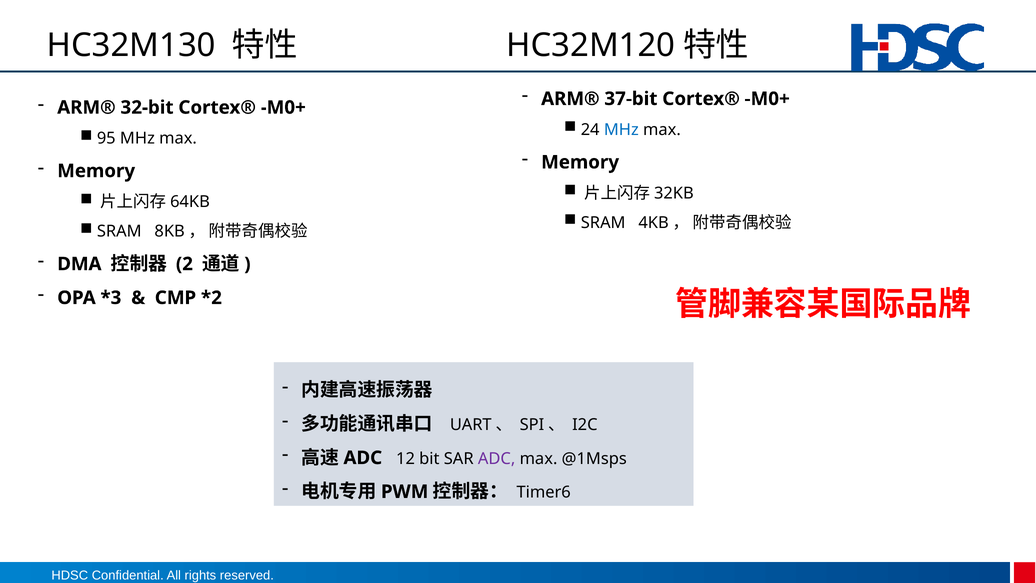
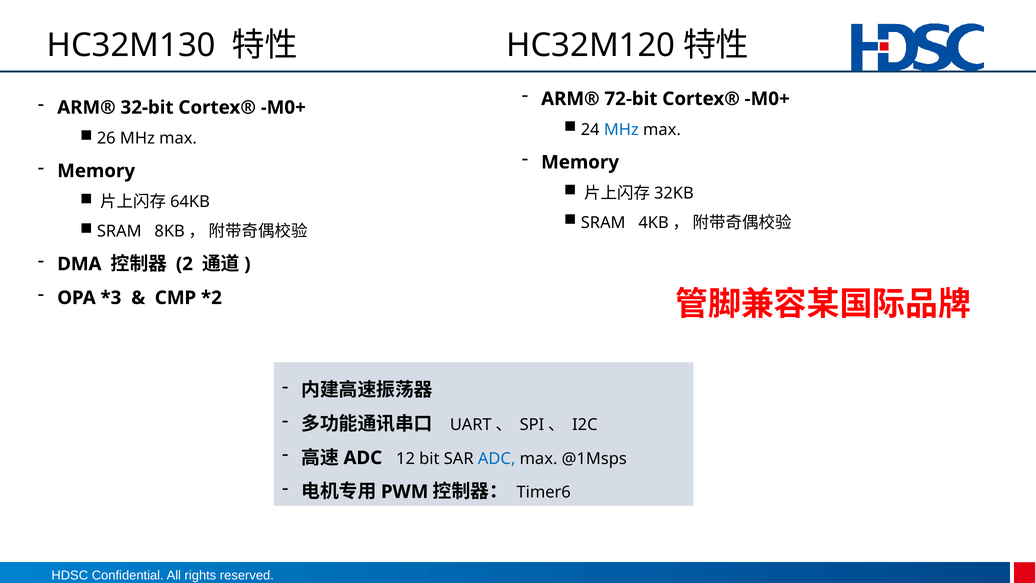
37-bit: 37-bit -> 72-bit
95: 95 -> 26
ADC at (497, 458) colour: purple -> blue
